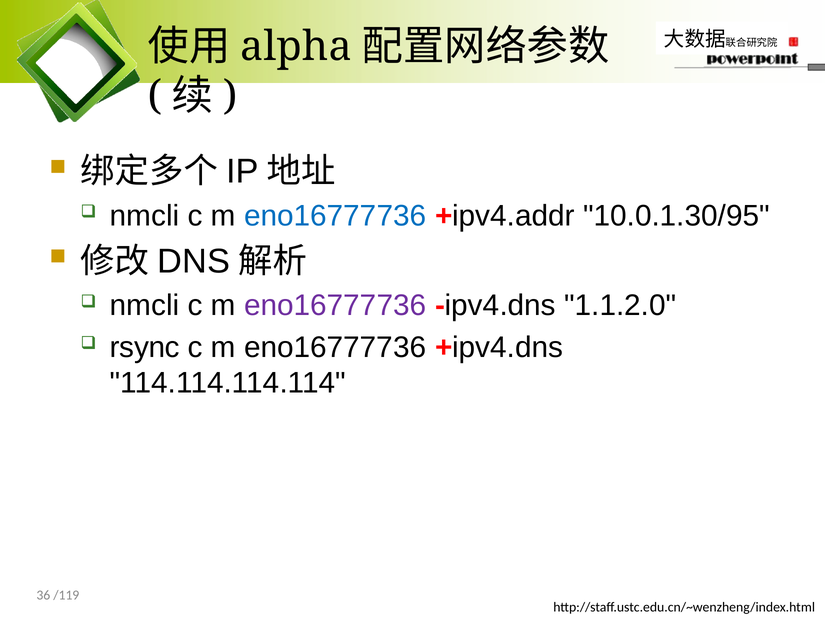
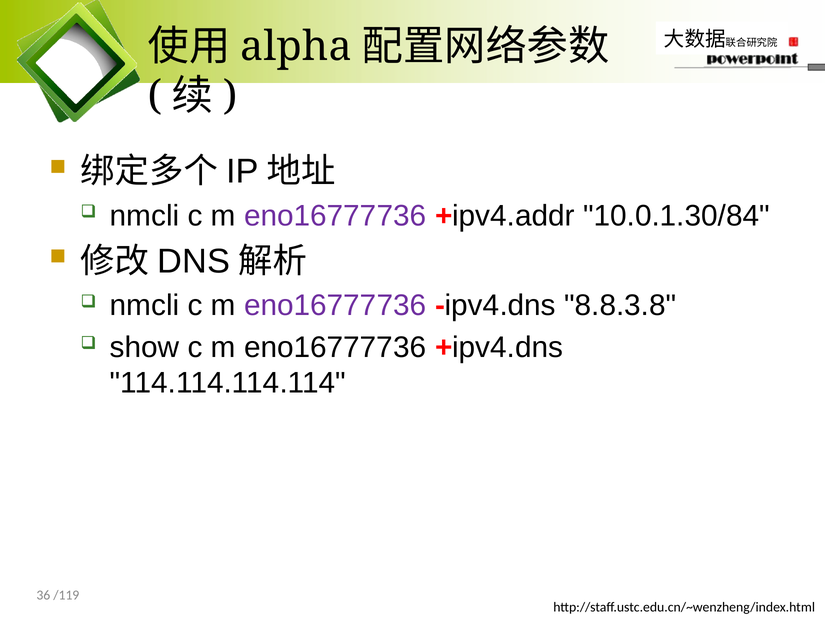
eno16777736 at (335, 216) colour: blue -> purple
10.0.1.30/95: 10.0.1.30/95 -> 10.0.1.30/84
1.1.2.0: 1.1.2.0 -> 8.8.3.8
rsync: rsync -> show
